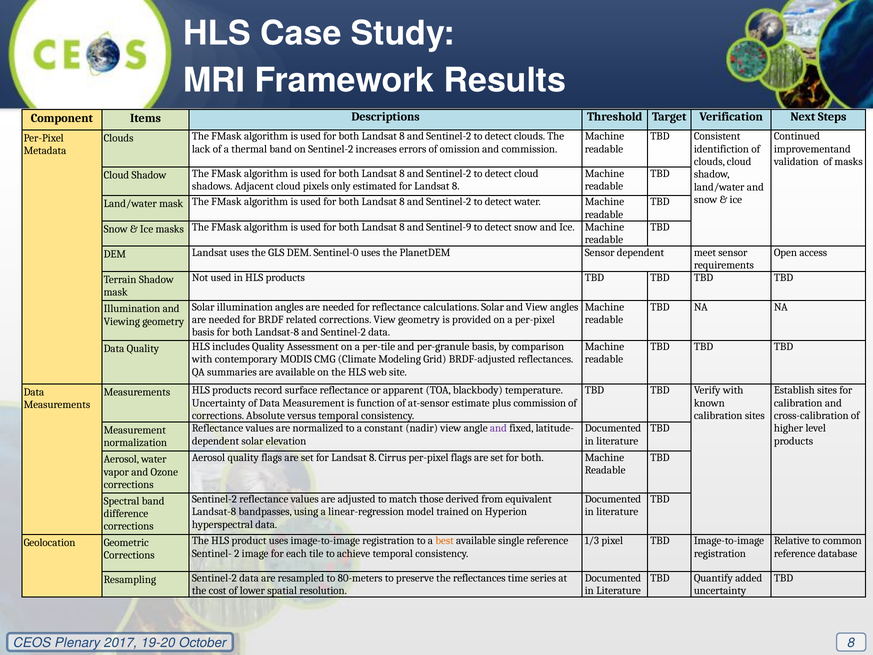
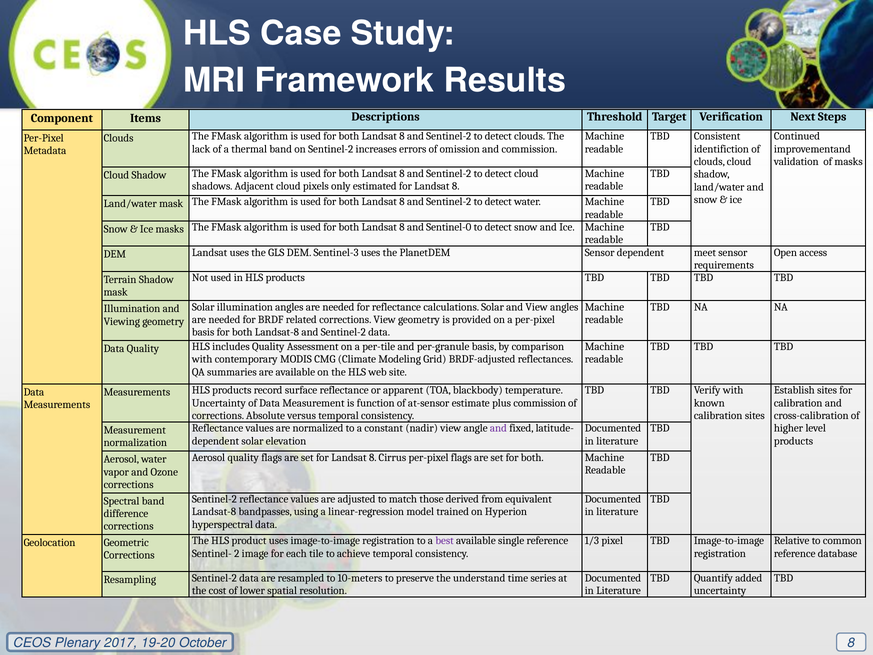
Sentinel-9: Sentinel-9 -> Sentinel-0
Sentinel-0: Sentinel-0 -> Sentinel-3
best colour: orange -> purple
80-meters: 80-meters -> 10-meters
the reflectances: reflectances -> understand
